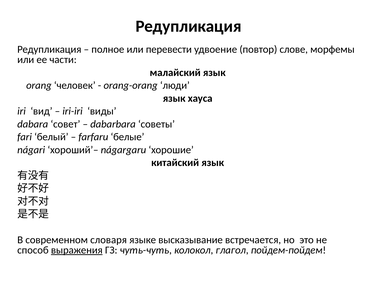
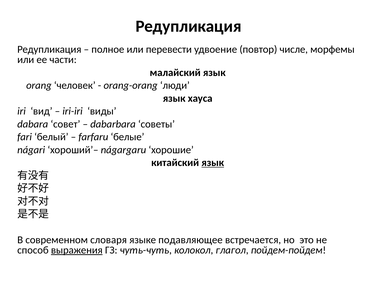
слове: слове -> числе
язык at (213, 163) underline: none -> present
высказывание: высказывание -> подавляющее
